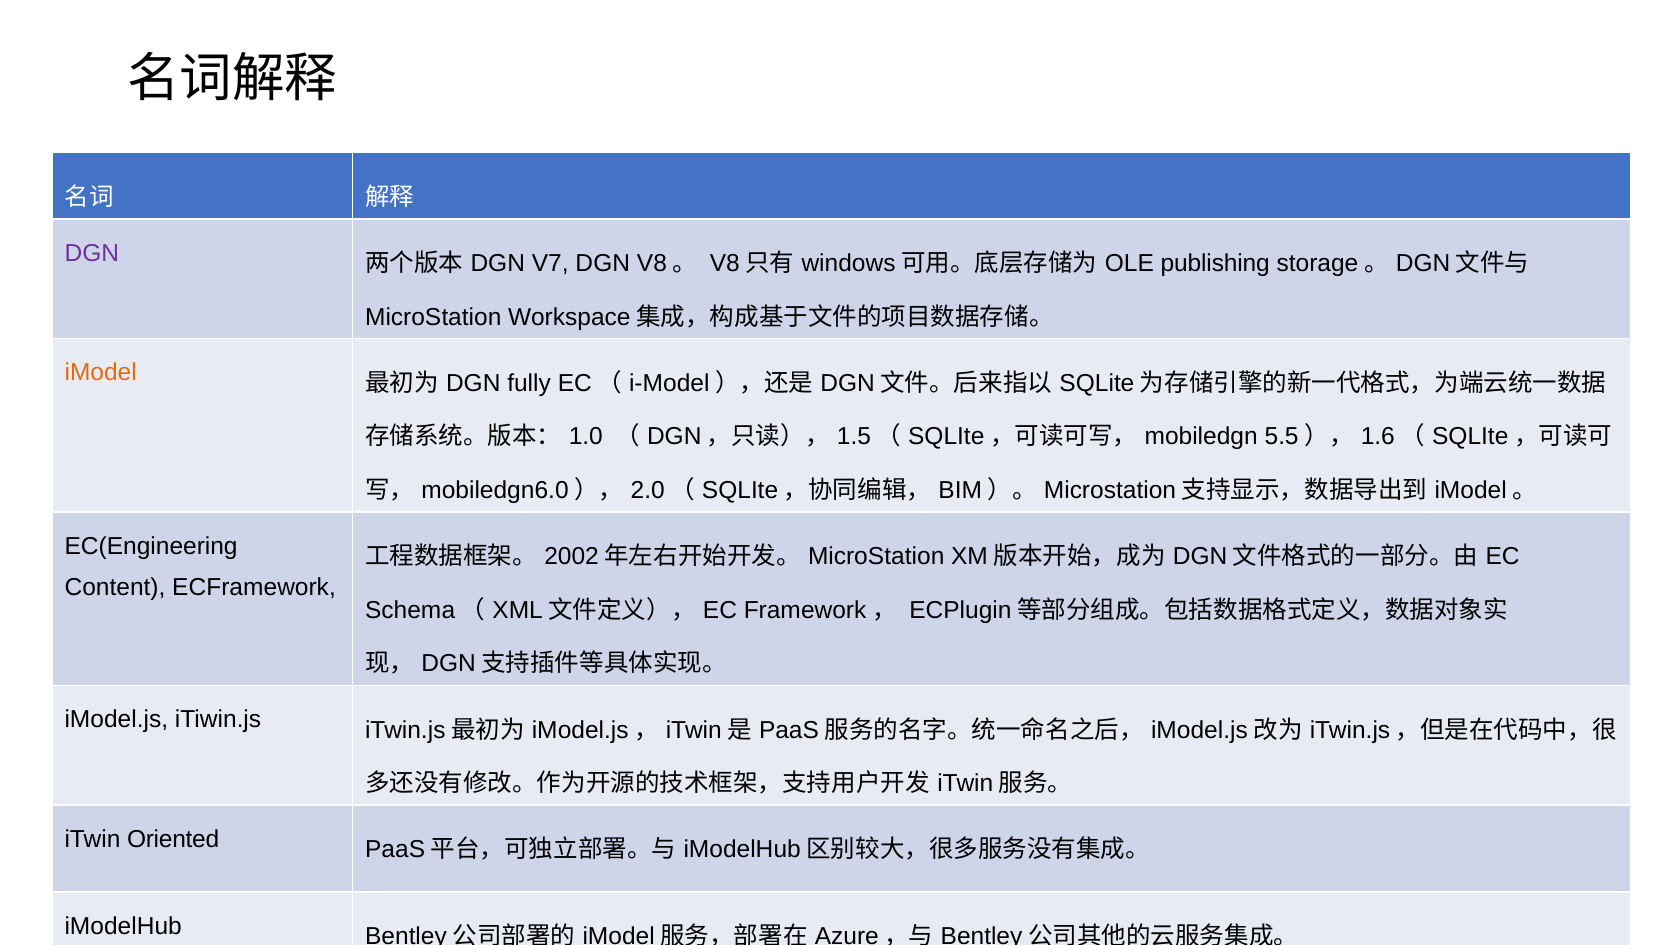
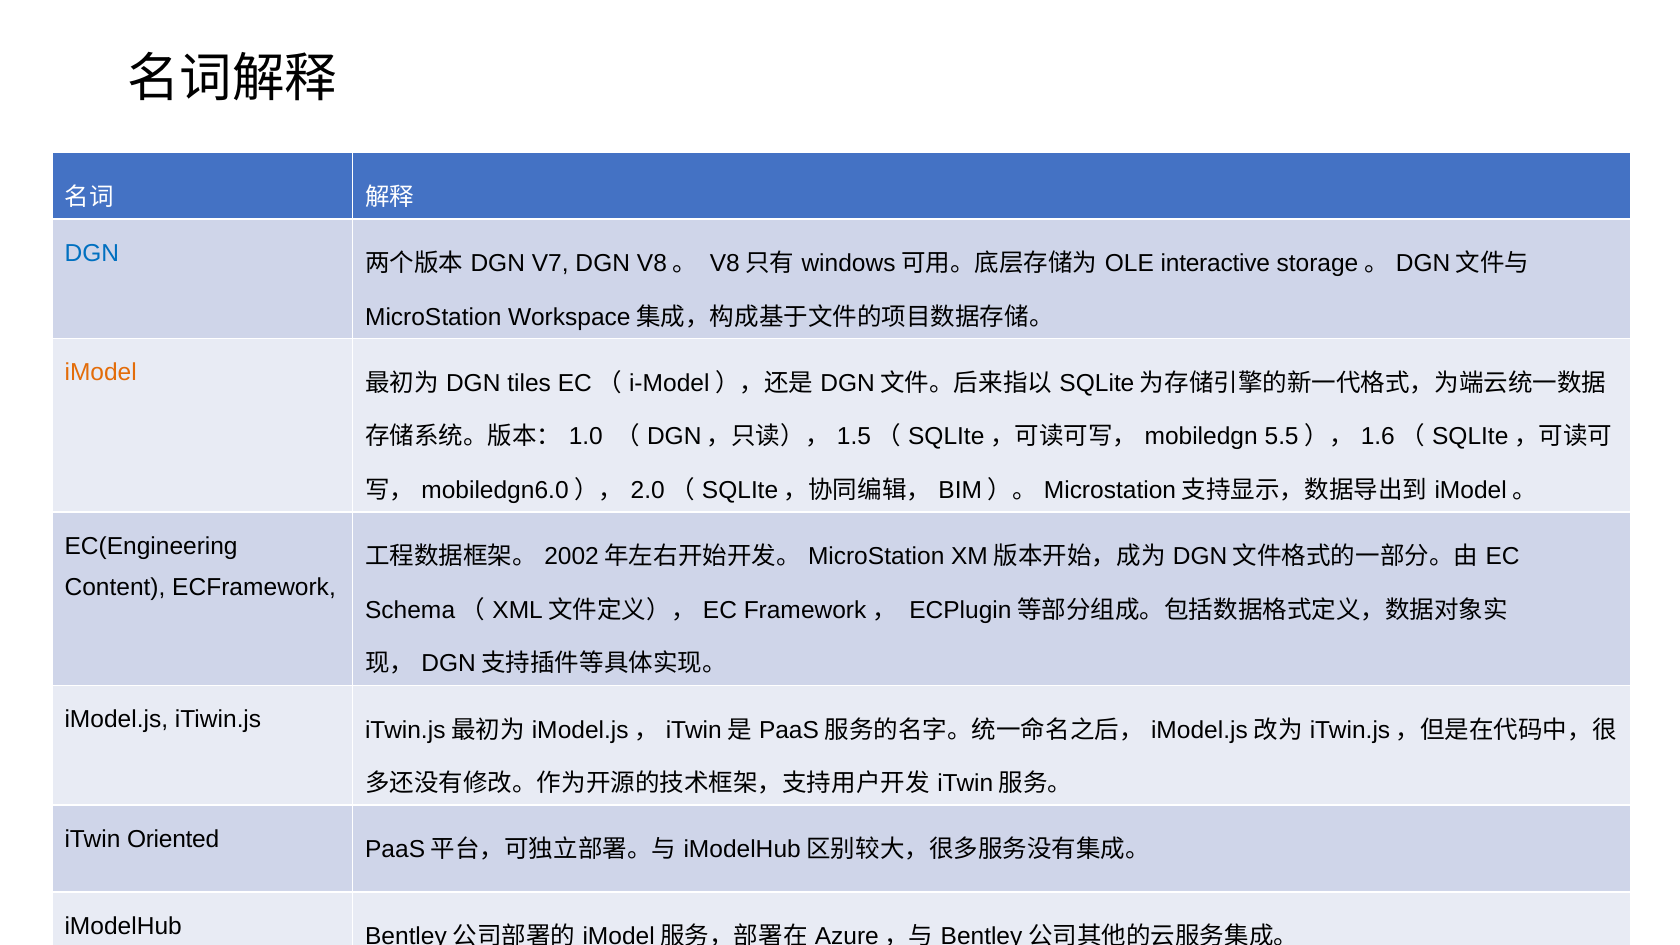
DGN at (92, 253) colour: purple -> blue
publishing: publishing -> interactive
fully: fully -> tiles
